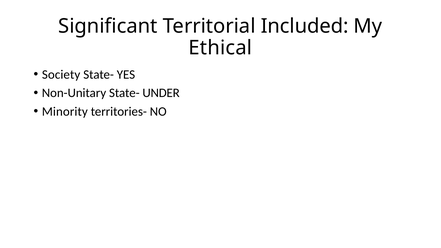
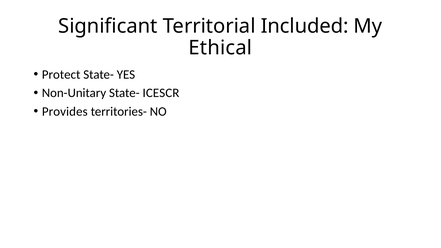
Society: Society -> Protect
UNDER: UNDER -> ICESCR
Minority: Minority -> Provides
